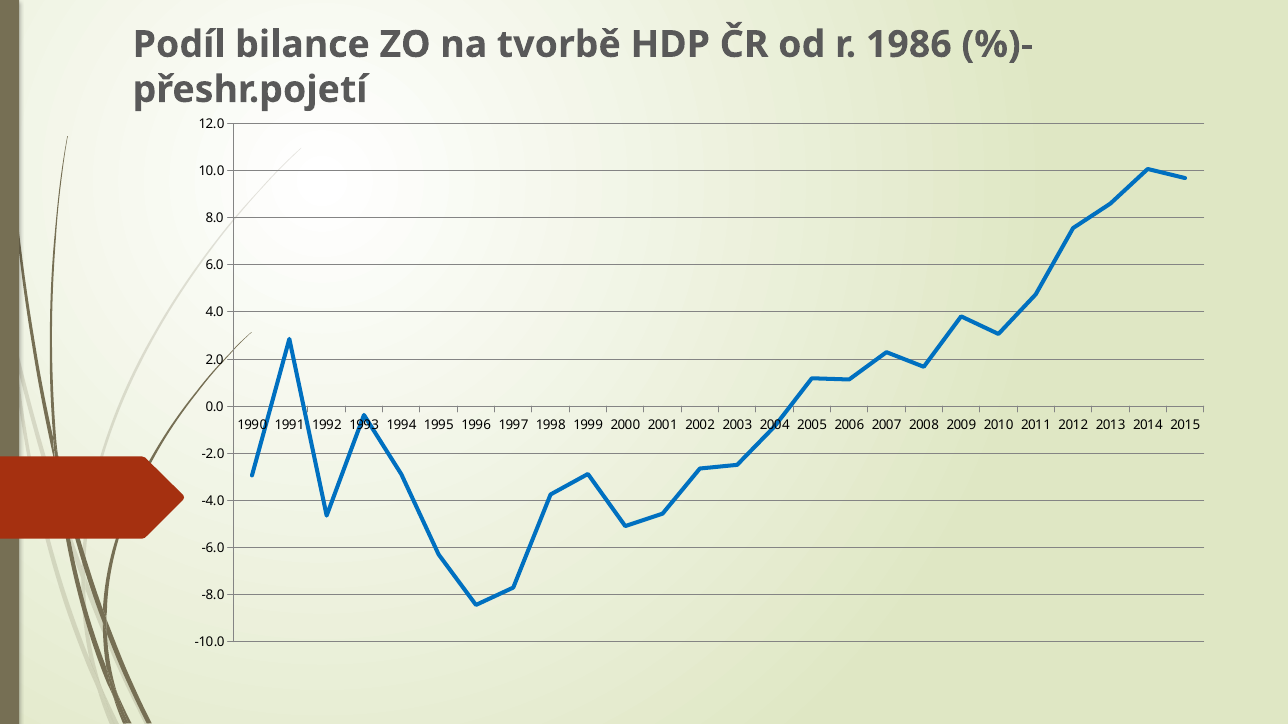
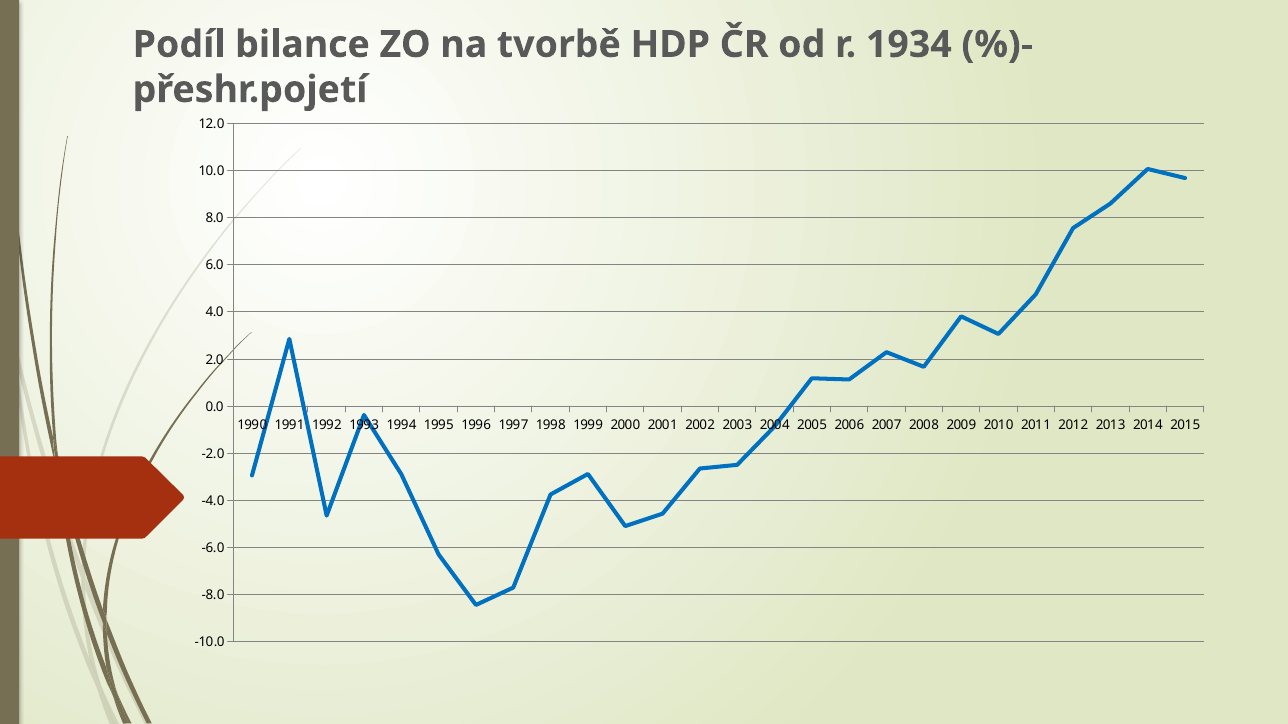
1986: 1986 -> 1934
